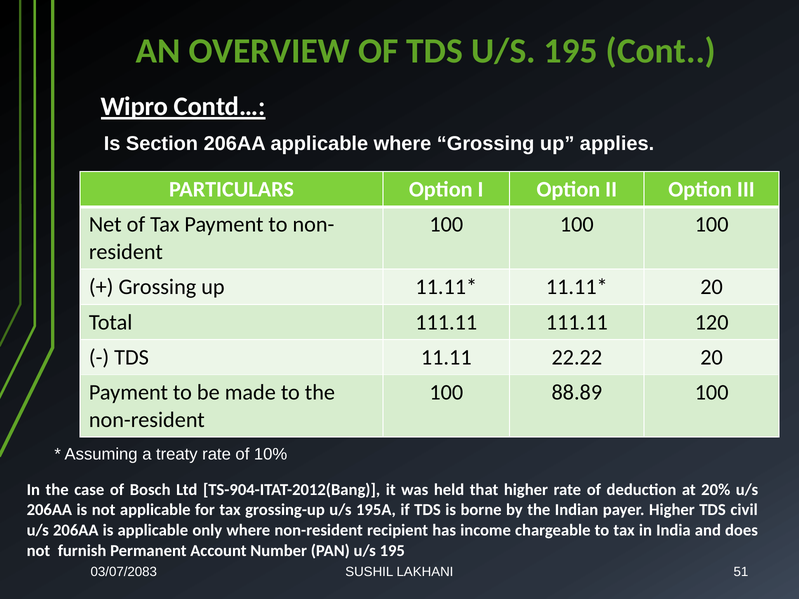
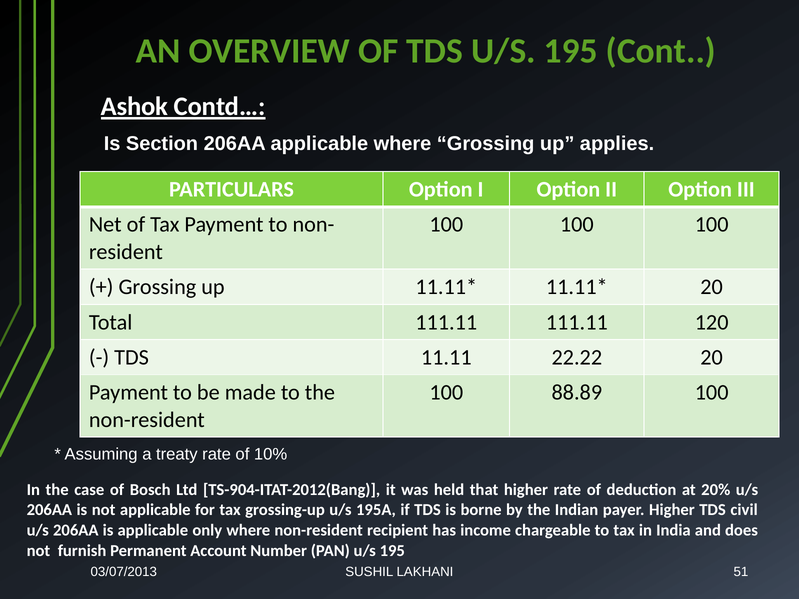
Wipro: Wipro -> Ashok
03/07/2083: 03/07/2083 -> 03/07/2013
